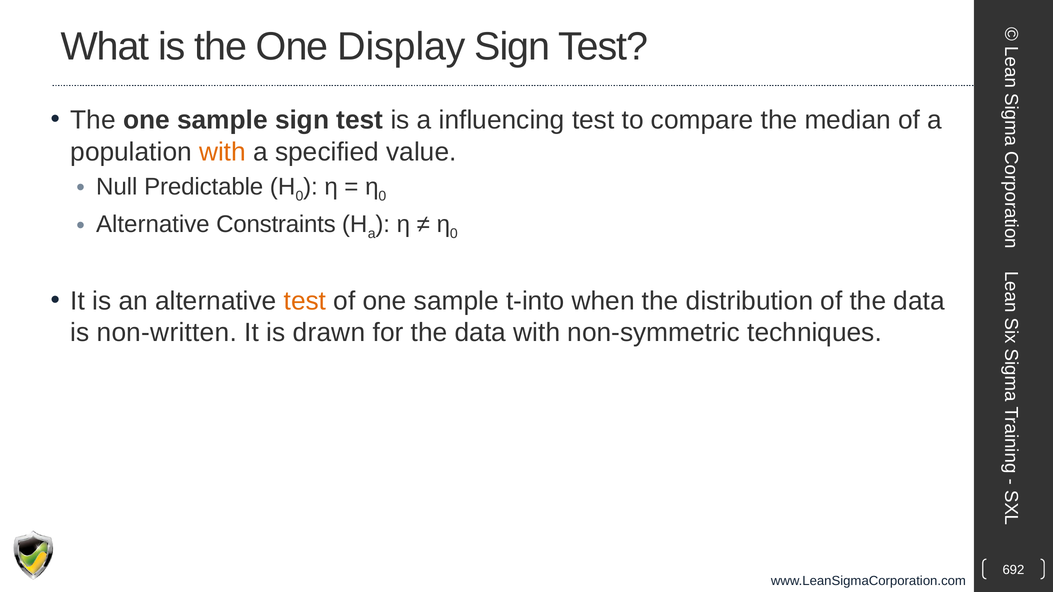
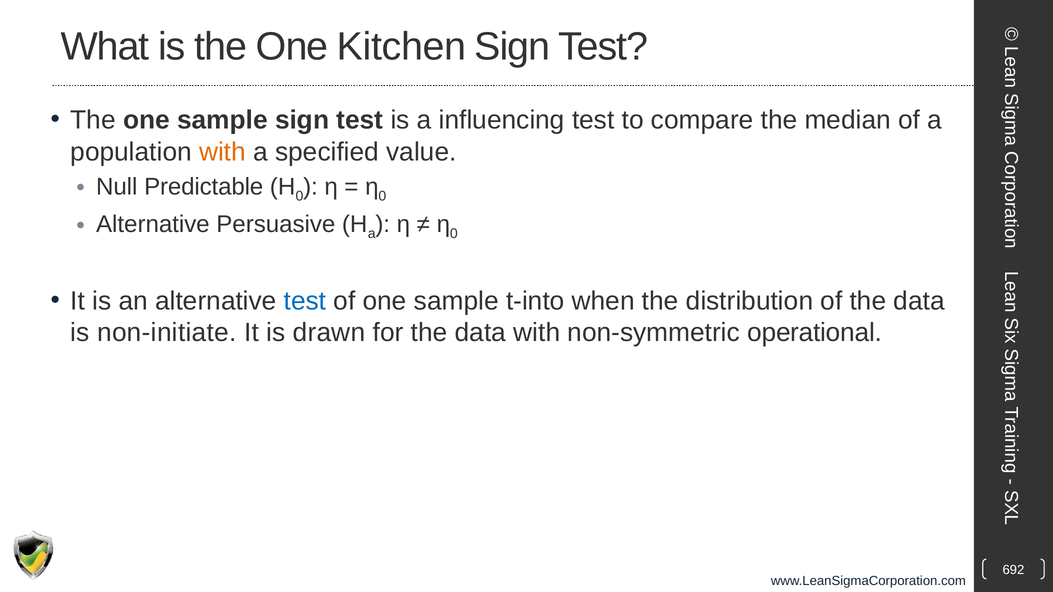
Display: Display -> Kitchen
Constraints: Constraints -> Persuasive
test at (305, 301) colour: orange -> blue
non-written: non-written -> non-initiate
techniques: techniques -> operational
